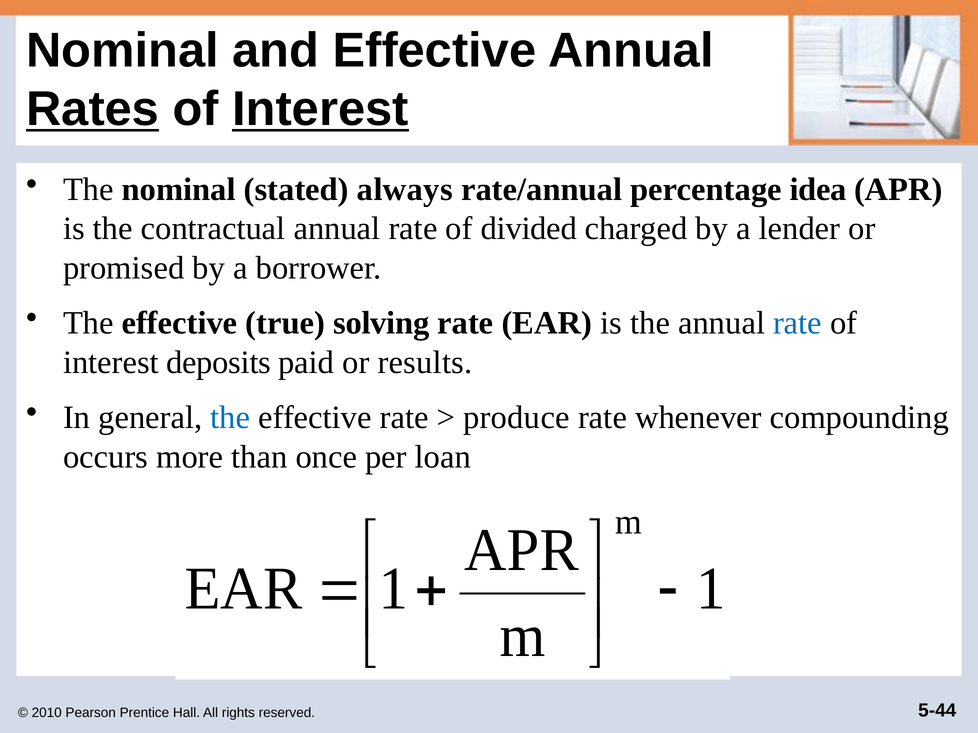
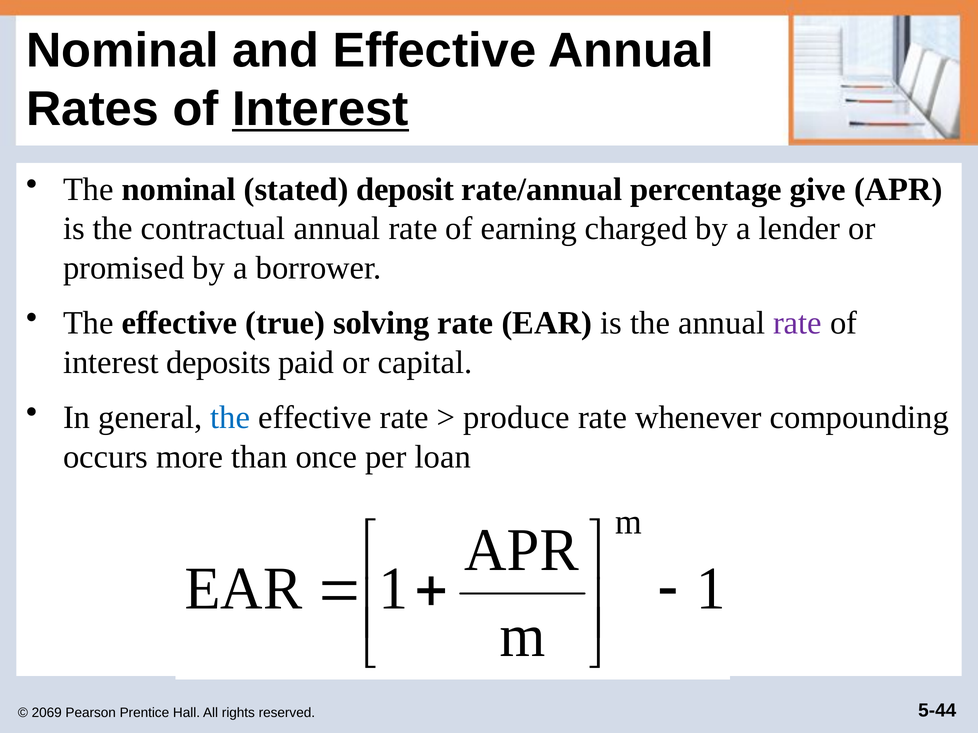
Rates underline: present -> none
always: always -> deposit
idea: idea -> give
divided: divided -> earning
rate at (798, 323) colour: blue -> purple
results: results -> capital
2010: 2010 -> 2069
